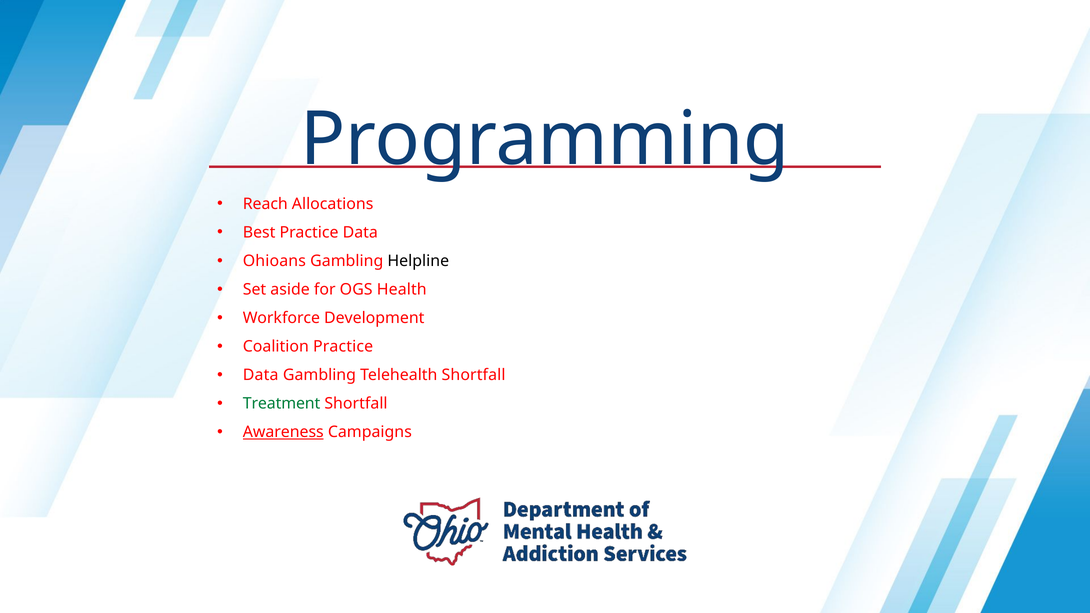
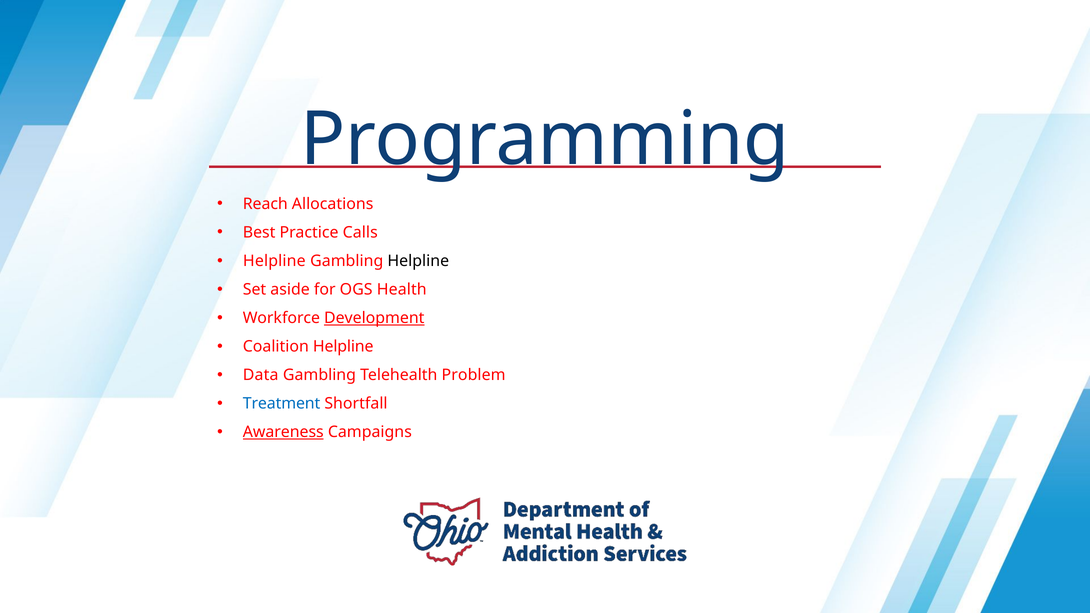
Practice Data: Data -> Calls
Ohioans at (274, 261): Ohioans -> Helpline
Development underline: none -> present
Coalition Practice: Practice -> Helpline
Telehealth Shortfall: Shortfall -> Problem
Treatment colour: green -> blue
